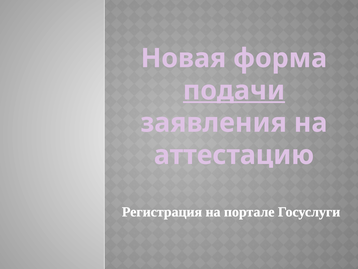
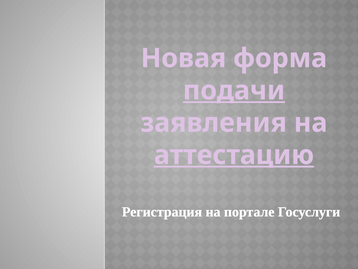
аттестацию underline: none -> present
